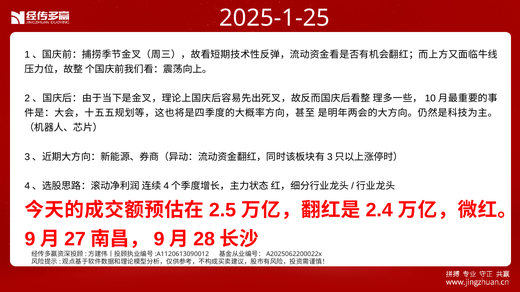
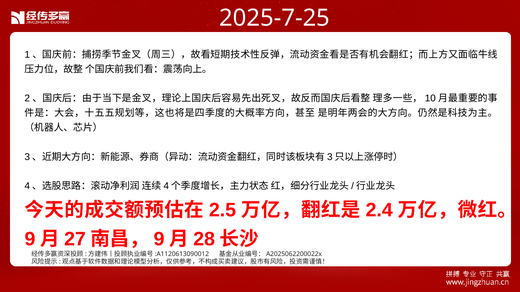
2025-1-25: 2025-1-25 -> 2025-7-25
